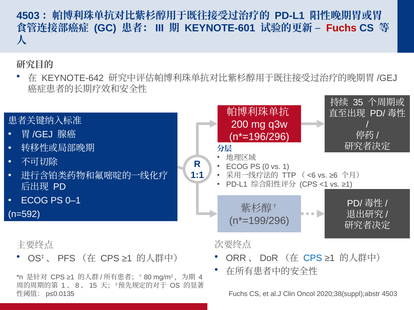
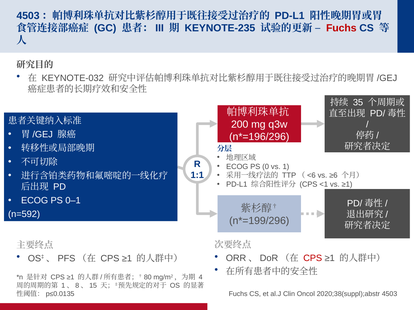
KEYNOTE-601: KEYNOTE-601 -> KEYNOTE-235
KEYNOTE-642: KEYNOTE-642 -> KEYNOTE-032
CPS at (313, 259) colour: blue -> red
